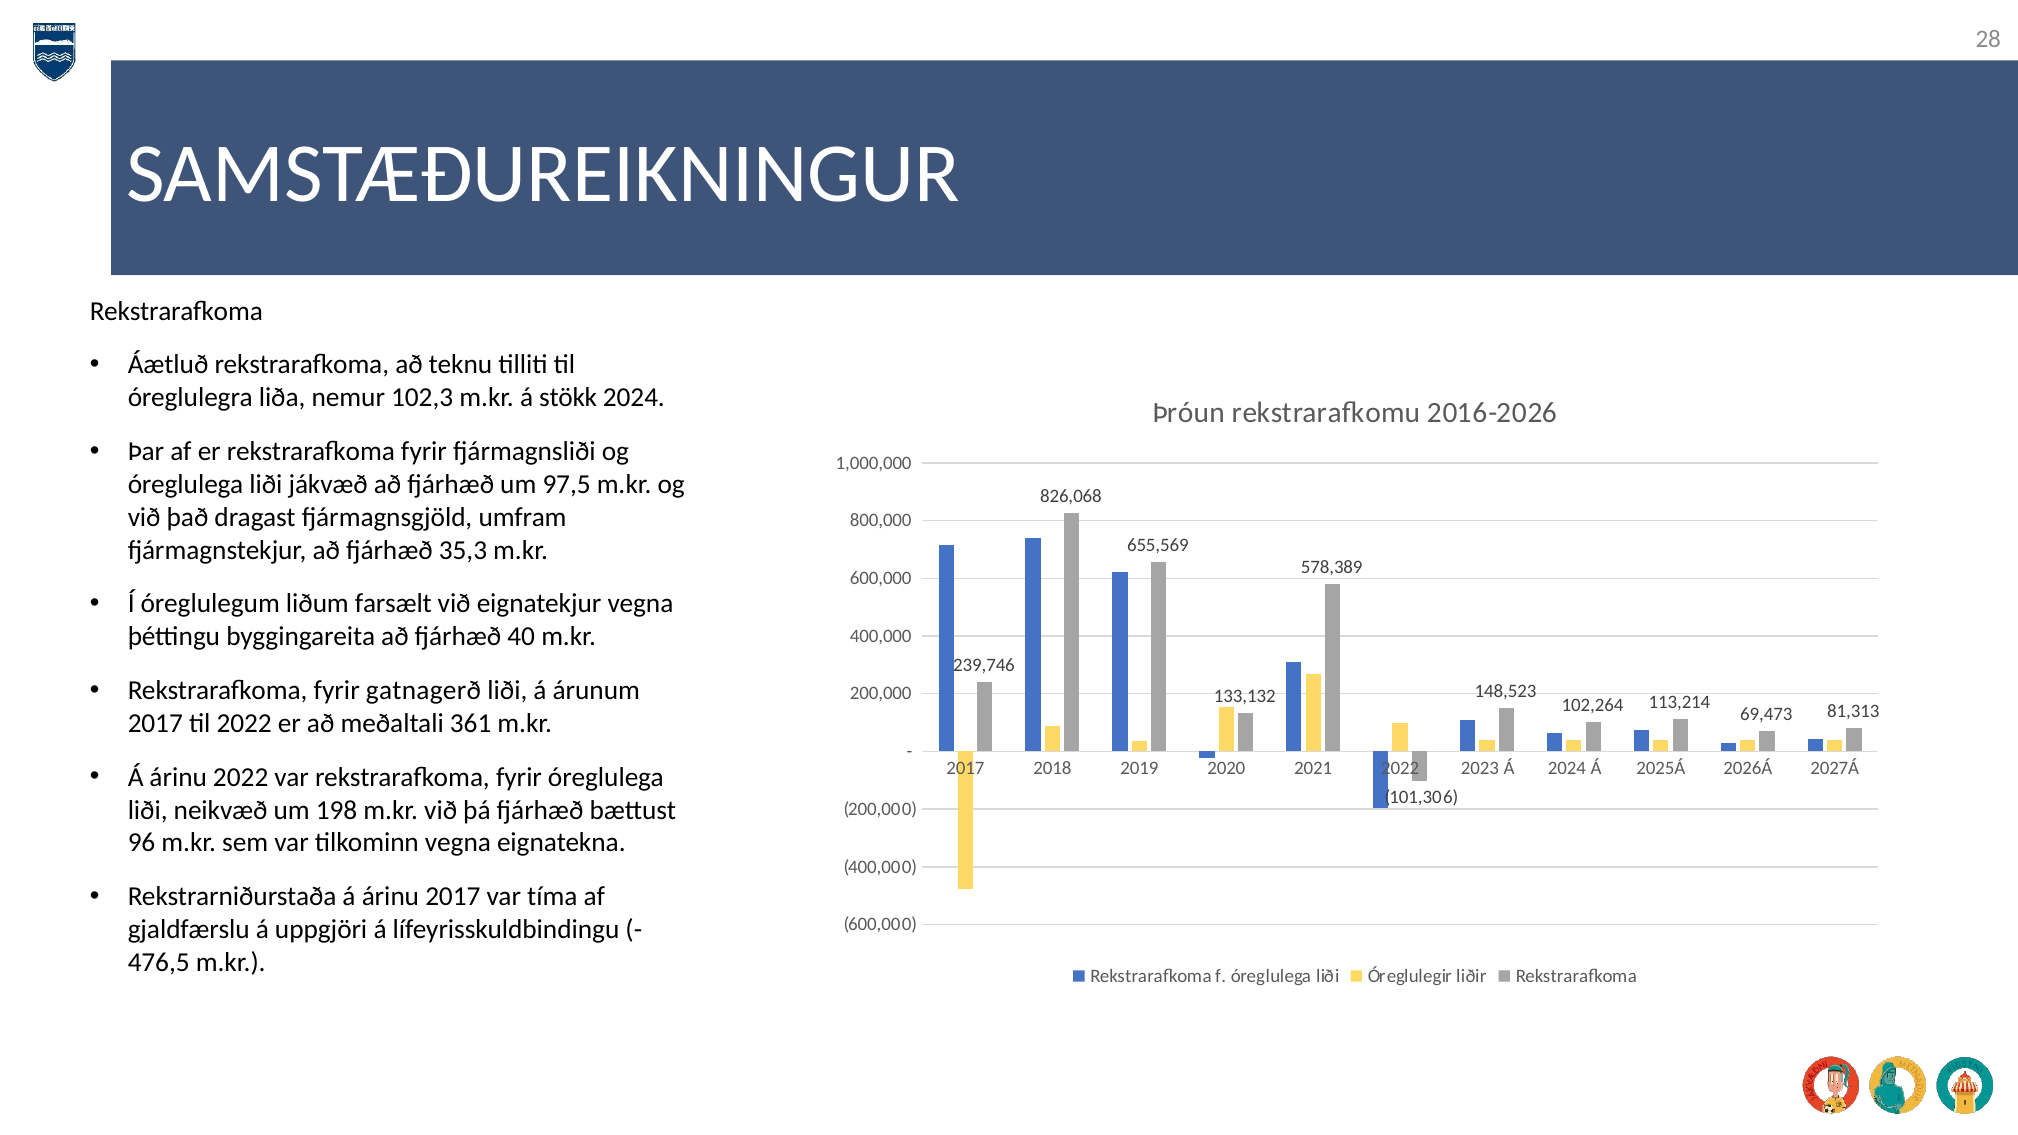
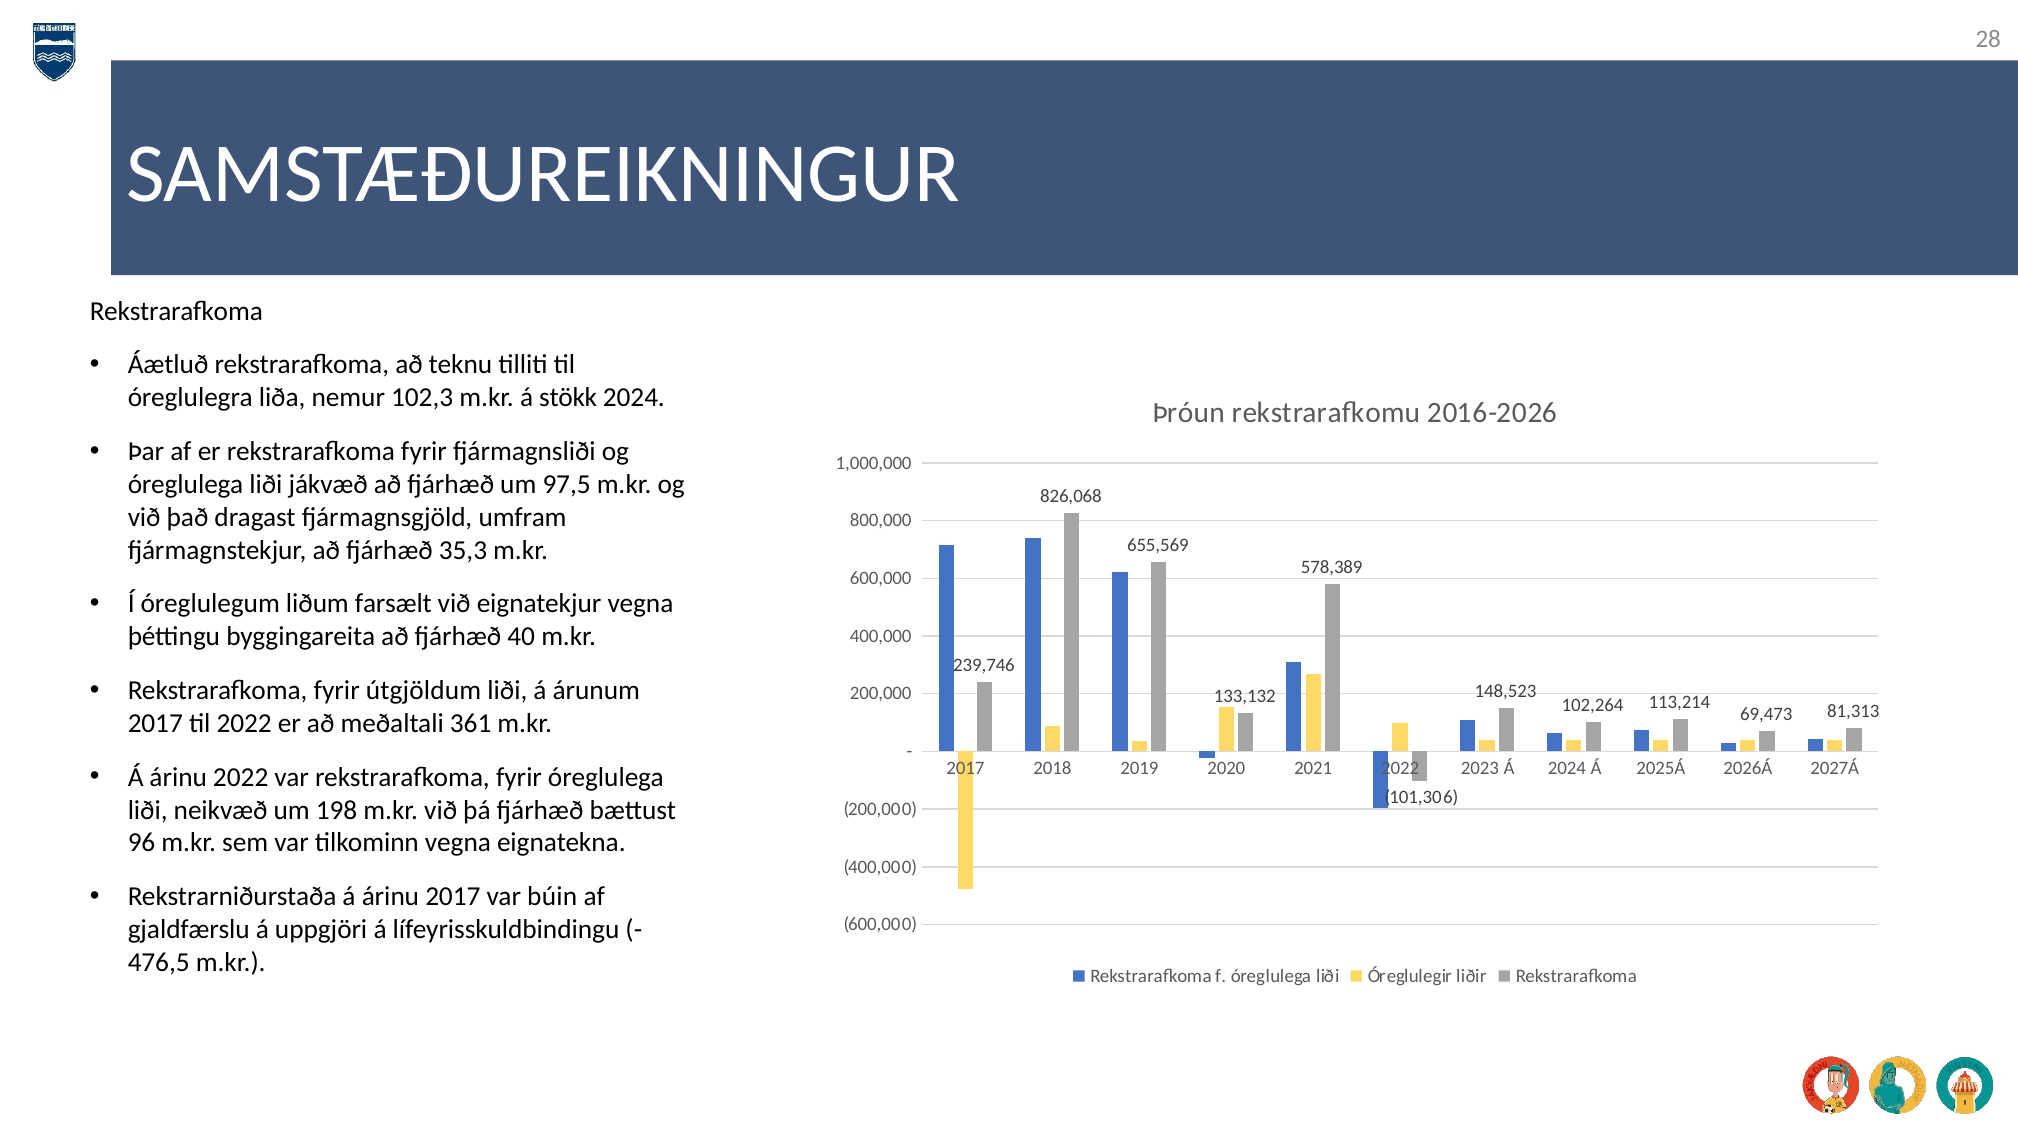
gatnagerð: gatnagerð -> útgjöldum
tíma: tíma -> búin
